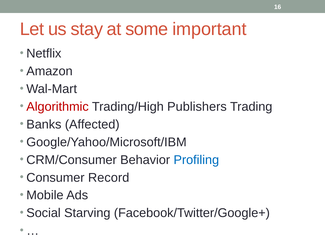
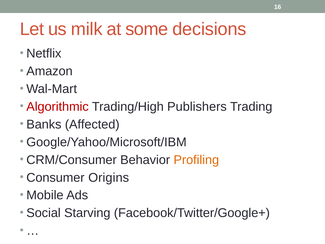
stay: stay -> milk
important: important -> decisions
Profiling colour: blue -> orange
Record: Record -> Origins
